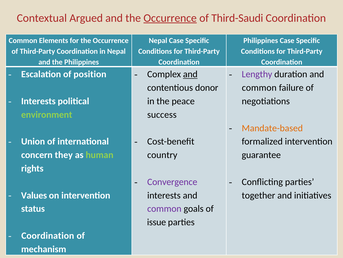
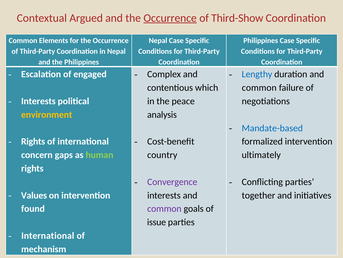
Third-Saudi: Third-Saudi -> Third-Show
position: position -> engaged
and at (190, 74) underline: present -> none
Lengthy colour: purple -> blue
donor: donor -> which
environment colour: light green -> yellow
success: success -> analysis
Mandate-based colour: orange -> blue
Union at (33, 141): Union -> Rights
they: they -> gaps
guarantee: guarantee -> ultimately
status: status -> found
Coordination at (48, 235): Coordination -> International
